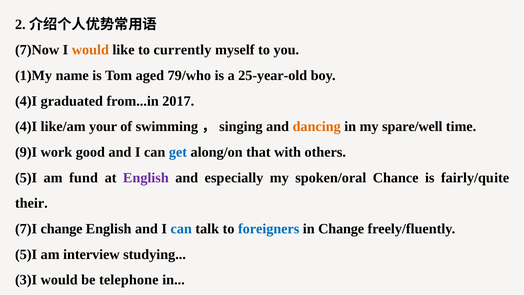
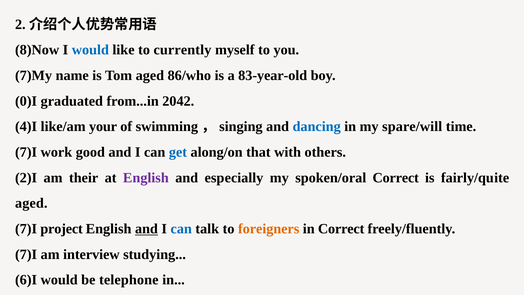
7)Now: 7)Now -> 8)Now
would at (90, 50) colour: orange -> blue
1)My: 1)My -> 7)My
79/who: 79/who -> 86/who
25-year-old: 25-year-old -> 83-year-old
4)I at (26, 101): 4)I -> 0)I
2017: 2017 -> 2042
dancing colour: orange -> blue
spare/well: spare/well -> spare/will
9)I at (26, 152): 9)I -> 7)I
5)I at (26, 178): 5)I -> 2)I
fund: fund -> their
spoken/oral Chance: Chance -> Correct
their at (31, 203): their -> aged
7)I change: change -> project
and at (146, 229) underline: none -> present
foreigners colour: blue -> orange
in Change: Change -> Correct
5)I at (26, 254): 5)I -> 7)I
3)I: 3)I -> 6)I
